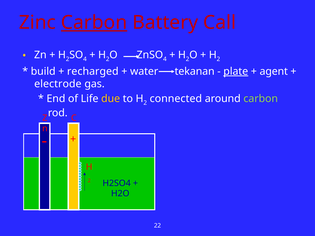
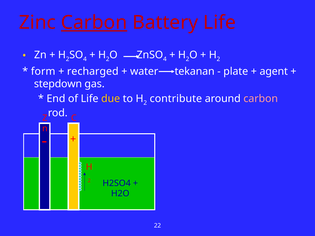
Battery Call: Call -> Life
build: build -> form
plate underline: present -> none
electrode: electrode -> stepdown
connected: connected -> contribute
carbon at (261, 99) colour: light green -> pink
